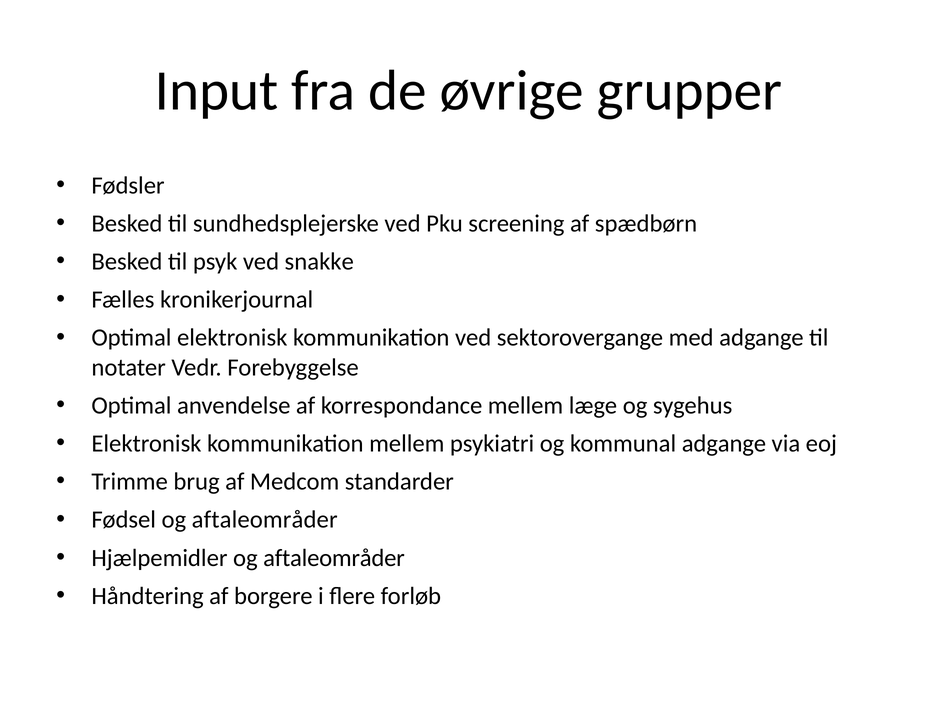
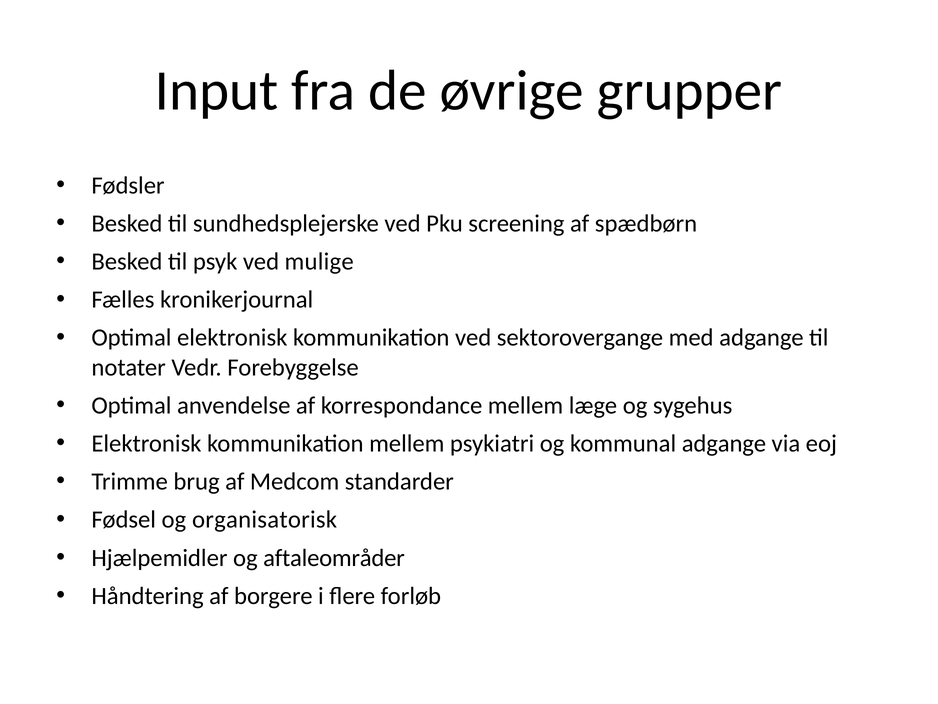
snakke: snakke -> mulige
Fødsel og aftaleområder: aftaleområder -> organisatorisk
